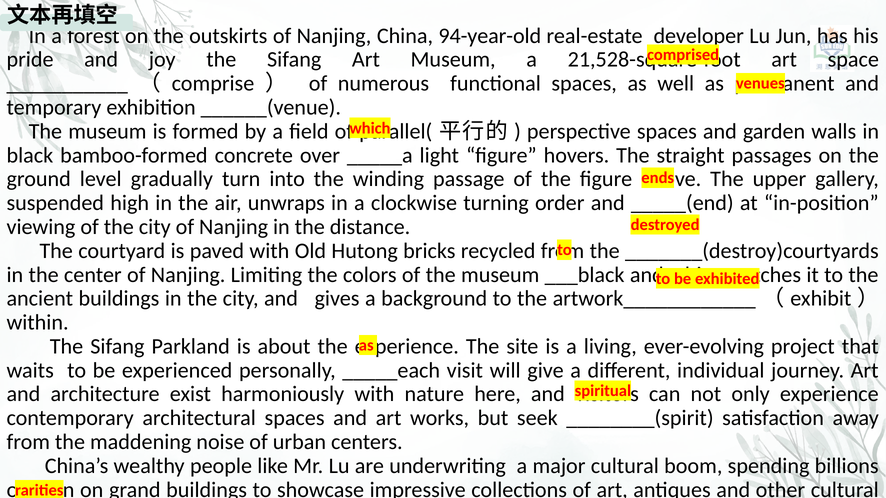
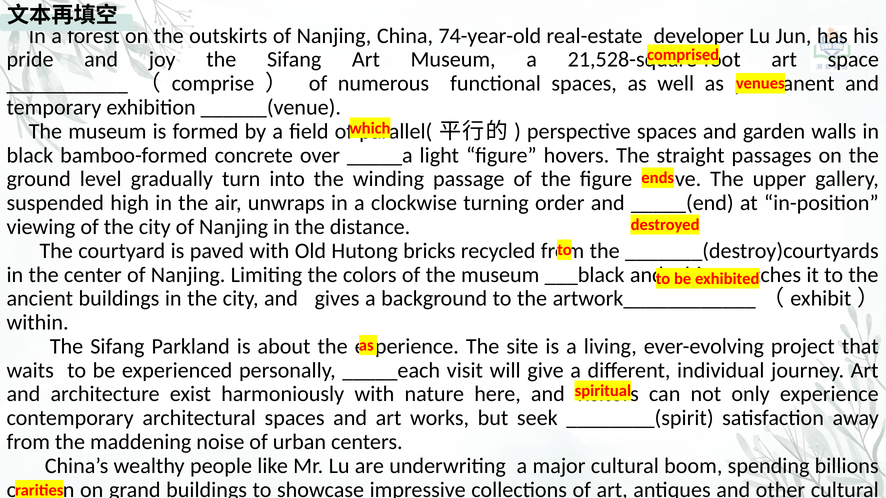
94-year-old: 94-year-old -> 74-year-old
